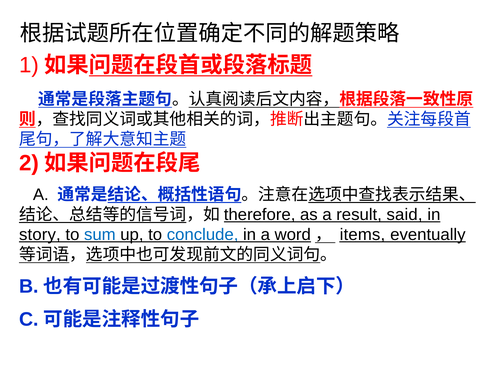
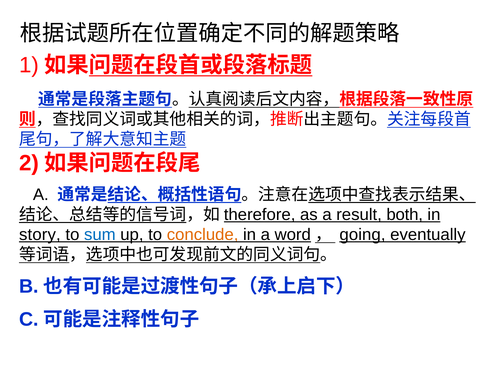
said: said -> both
conclude colour: blue -> orange
items: items -> going
